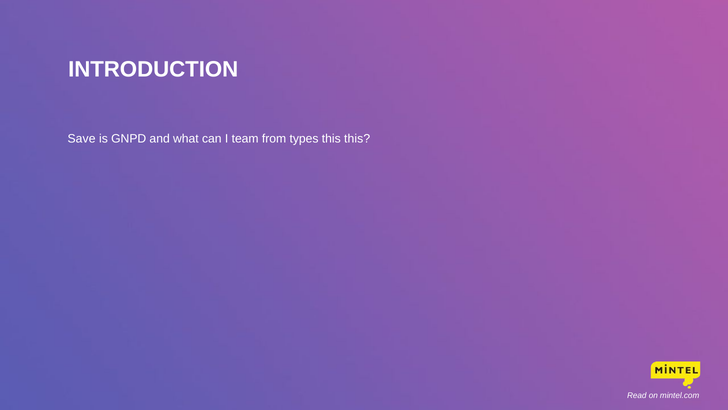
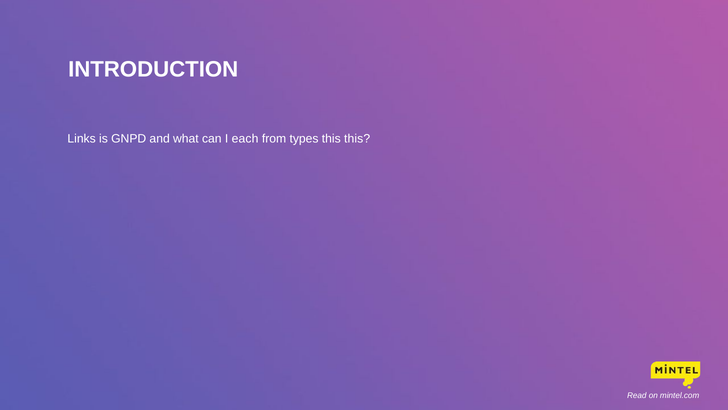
Save: Save -> Links
team: team -> each
